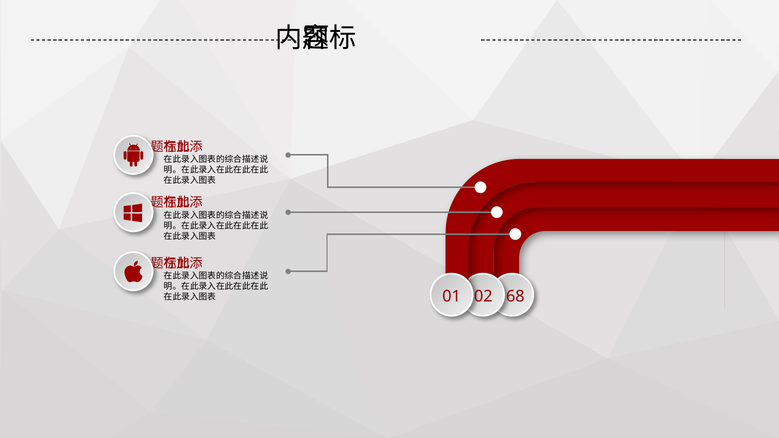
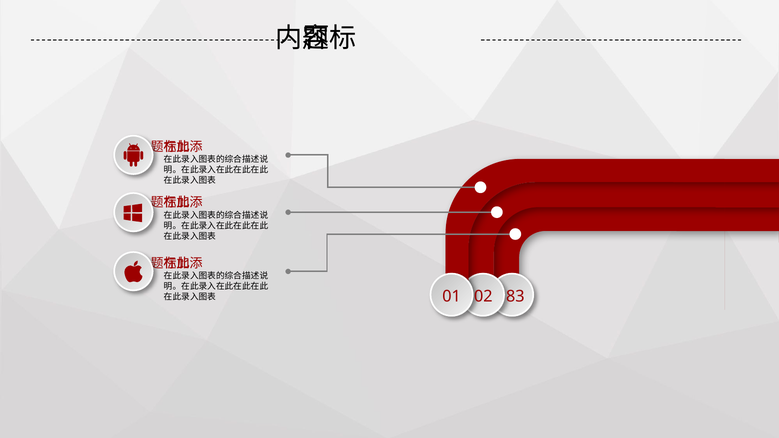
68: 68 -> 83
